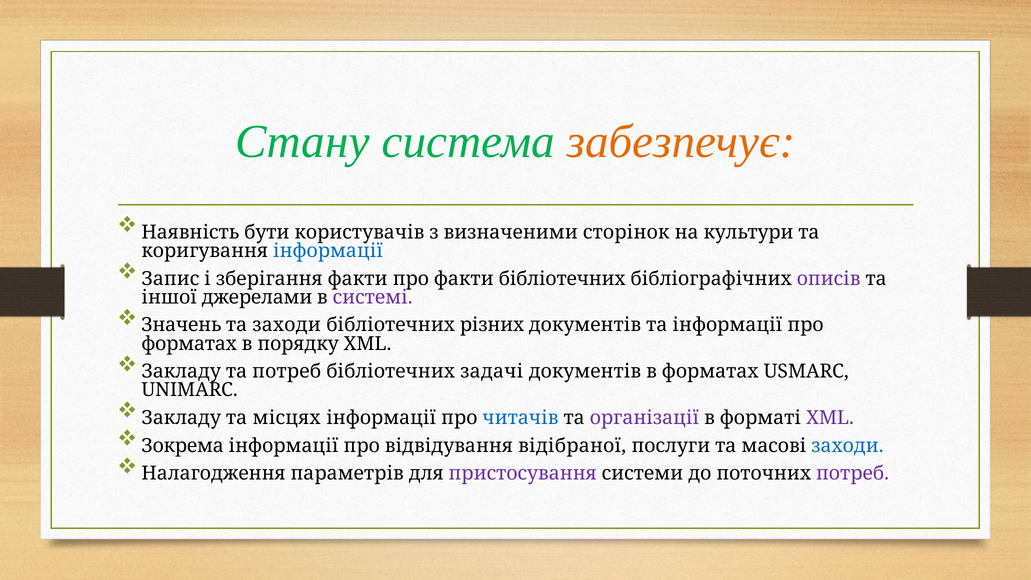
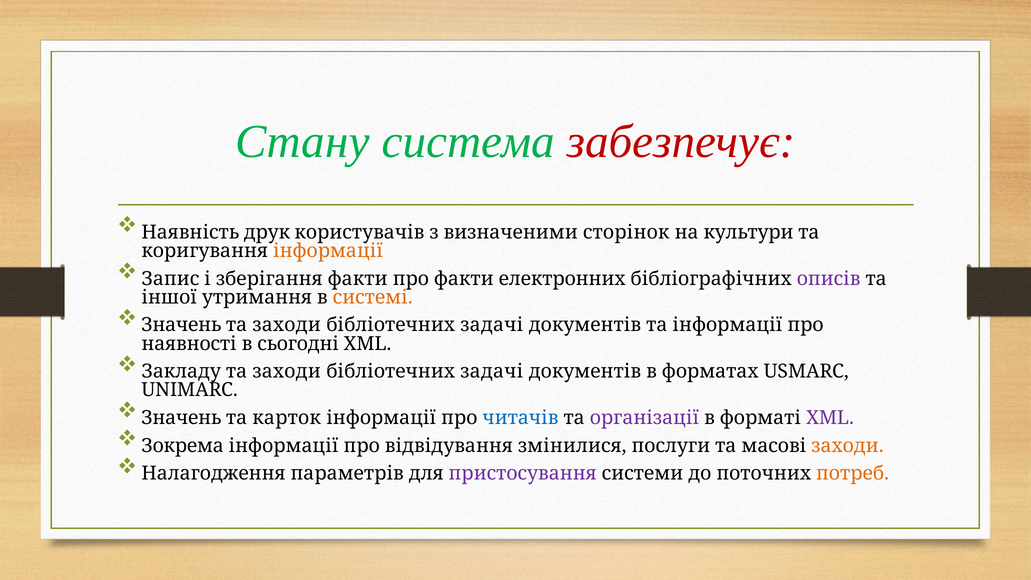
забезпечує colour: orange -> red
бути: бути -> друк
інформації at (328, 251) colour: blue -> orange
факти бібліотечних: бібліотечних -> електронних
джерелами: джерелами -> утримання
системі colour: purple -> orange
різних at (492, 325): різних -> задачі
форматах at (189, 344): форматах -> наявності
порядку: порядку -> сьогодні
потреб at (287, 371): потреб -> заходи
Закладу at (181, 418): Закладу -> Значень
місцях: місцях -> карток
відібраної: відібраної -> змінилися
заходи at (847, 446) colour: blue -> orange
потреб at (853, 474) colour: purple -> orange
